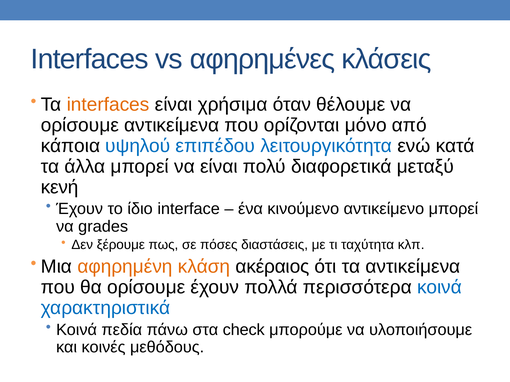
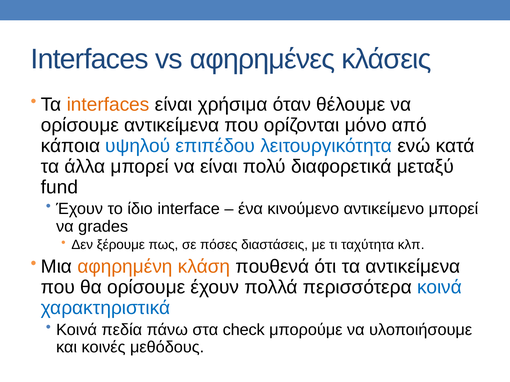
κενή: κενή -> fund
ακέραιος: ακέραιος -> πουθενά
